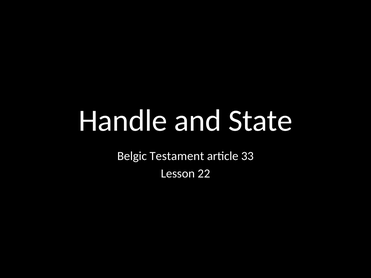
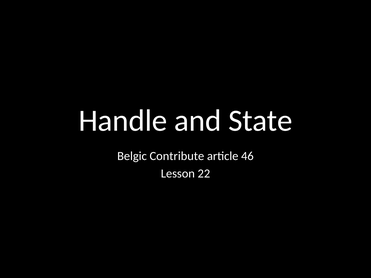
Testament: Testament -> Contribute
33: 33 -> 46
